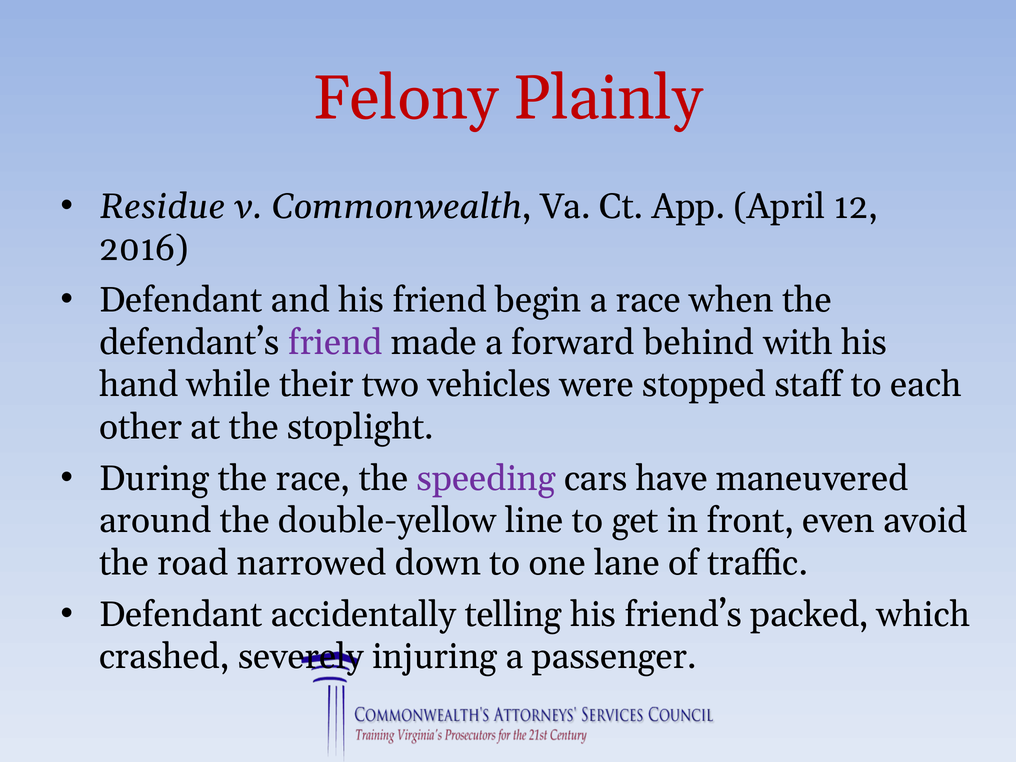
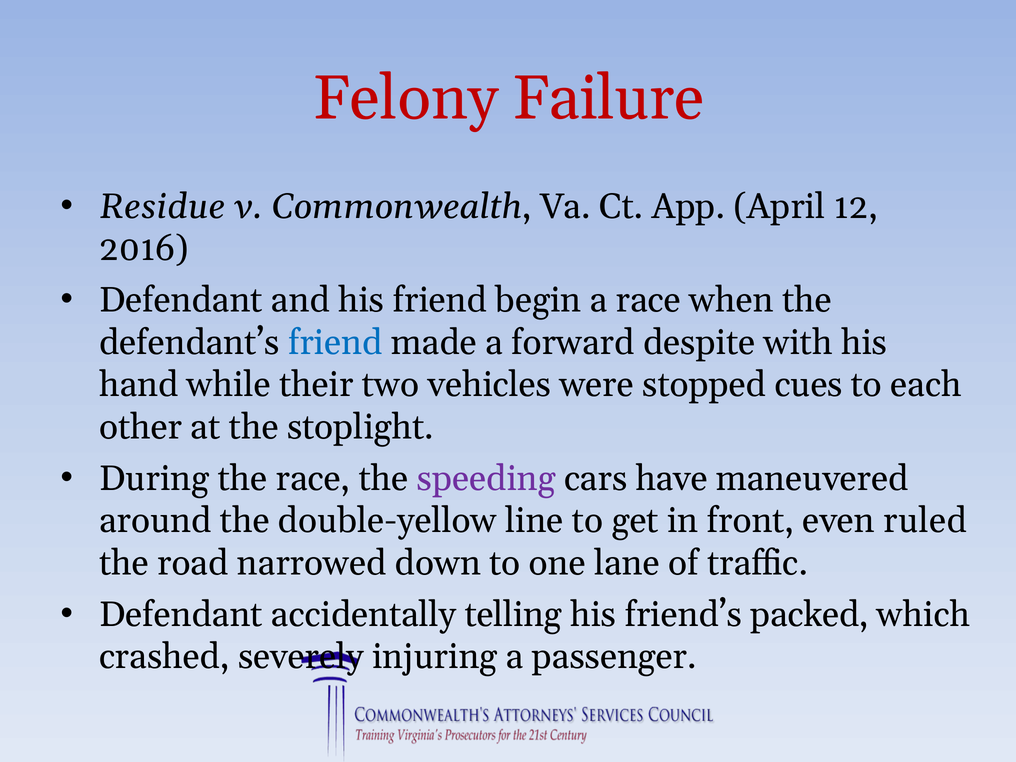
Plainly: Plainly -> Failure
friend at (335, 343) colour: purple -> blue
behind: behind -> despite
staff: staff -> cues
avoid: avoid -> ruled
